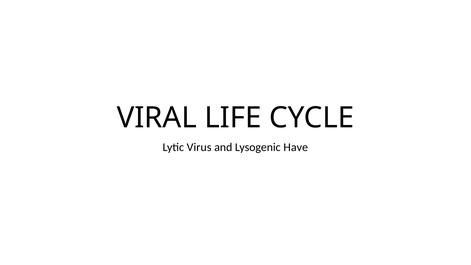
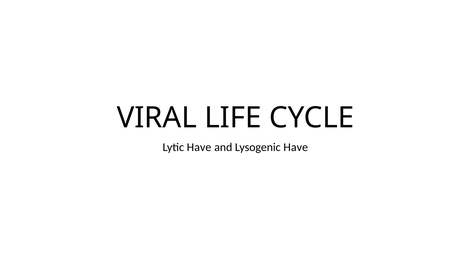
Lytic Virus: Virus -> Have
